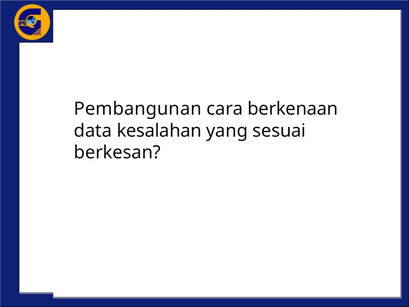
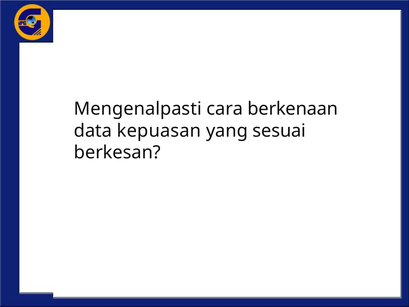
Pembangunan: Pembangunan -> Mengenalpasti
kesalahan: kesalahan -> kepuasan
